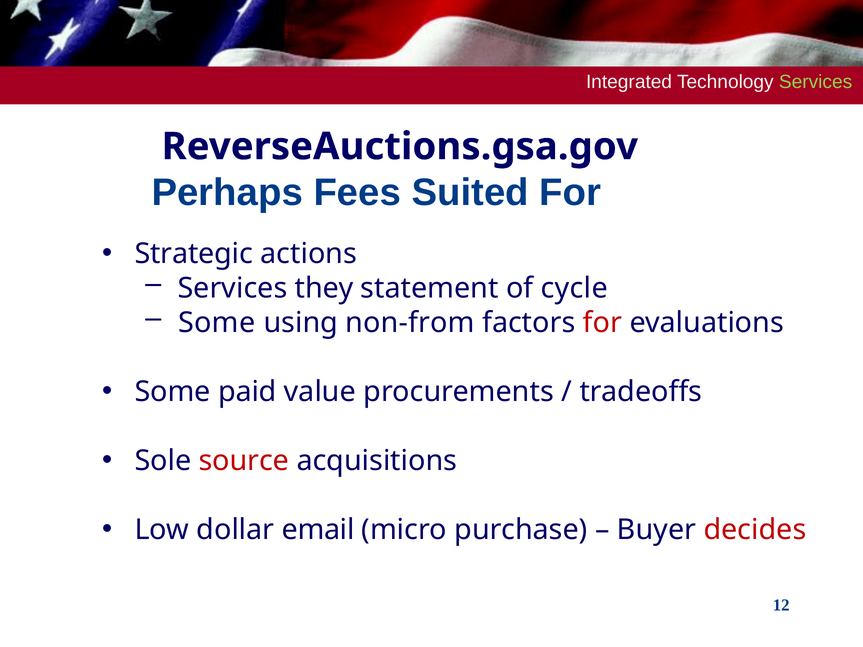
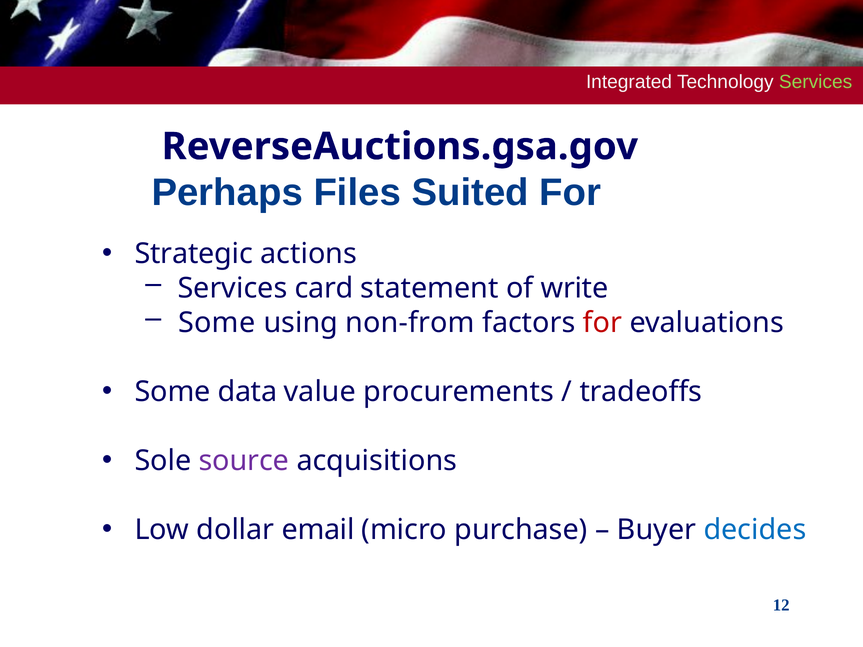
Fees: Fees -> Files
they: they -> card
cycle: cycle -> write
paid: paid -> data
source colour: red -> purple
decides colour: red -> blue
